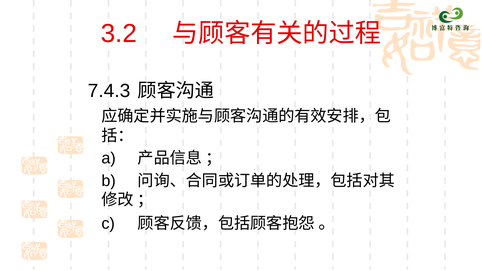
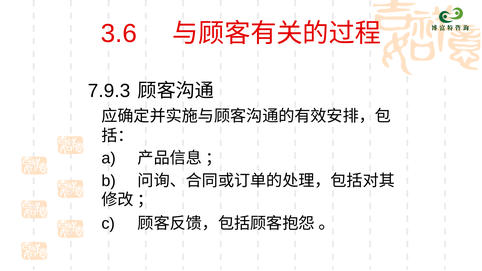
3.2: 3.2 -> 3.6
7.4.3: 7.4.3 -> 7.9.3
